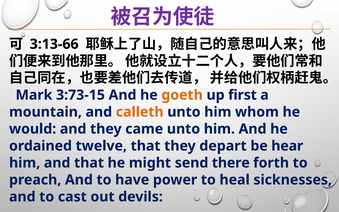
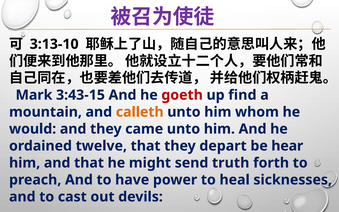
3:13-66: 3:13-66 -> 3:13-10
3:73-15: 3:73-15 -> 3:43-15
goeth colour: orange -> red
first: first -> find
there: there -> truth
